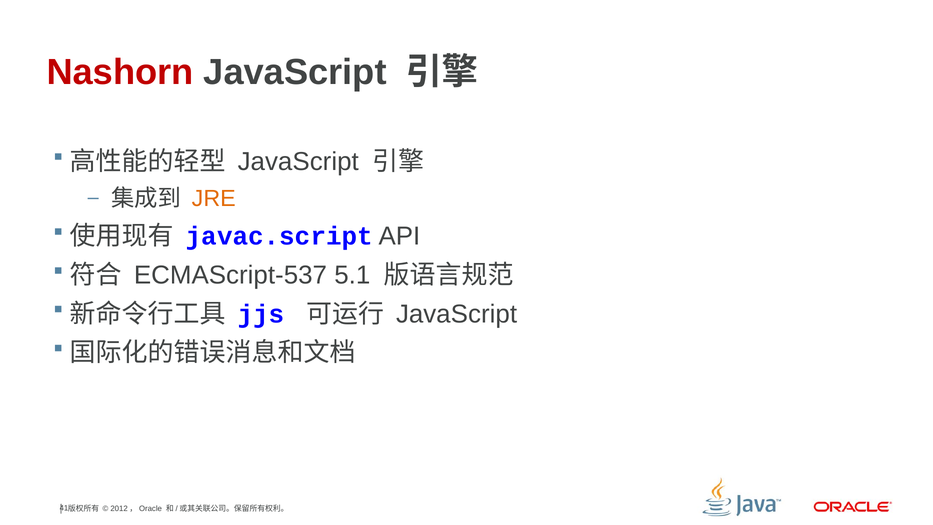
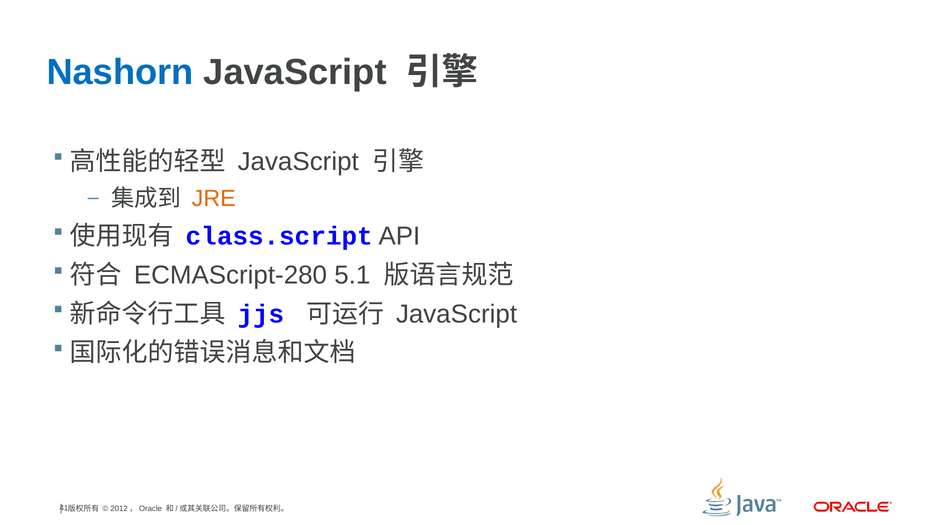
Nashorn colour: red -> blue
javac.script: javac.script -> class.script
ECMAScript-537: ECMAScript-537 -> ECMAScript-280
